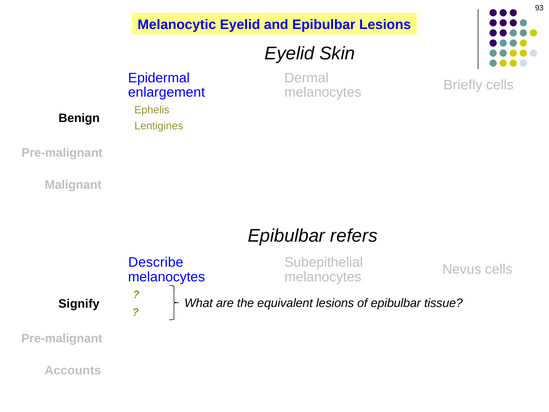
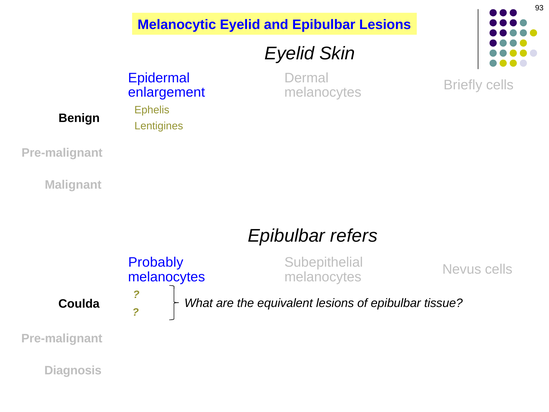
Describe: Describe -> Probably
Signify: Signify -> Coulda
Accounts: Accounts -> Diagnosis
